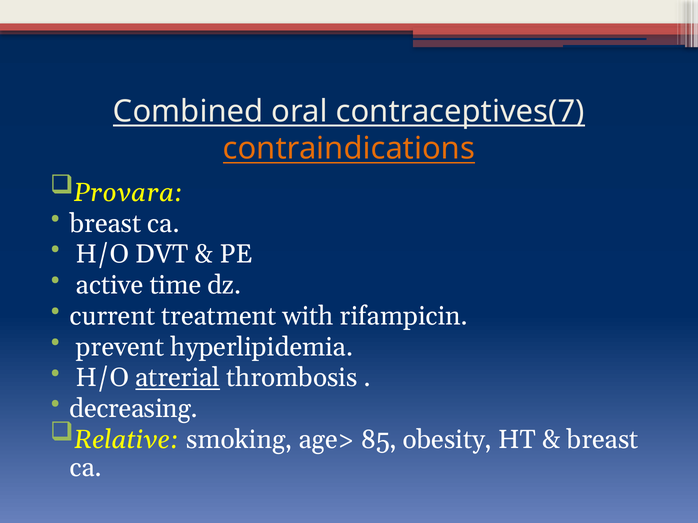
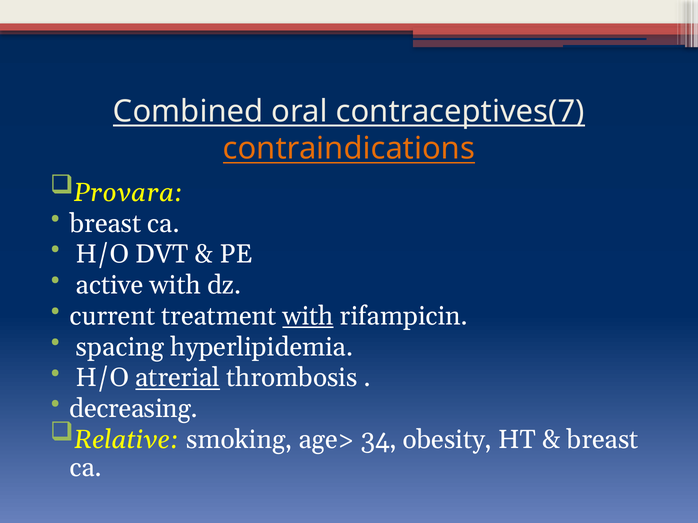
active time: time -> with
with at (308, 316) underline: none -> present
prevent: prevent -> spacing
85: 85 -> 34
